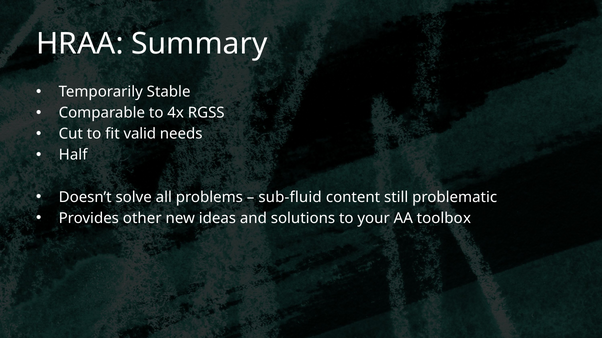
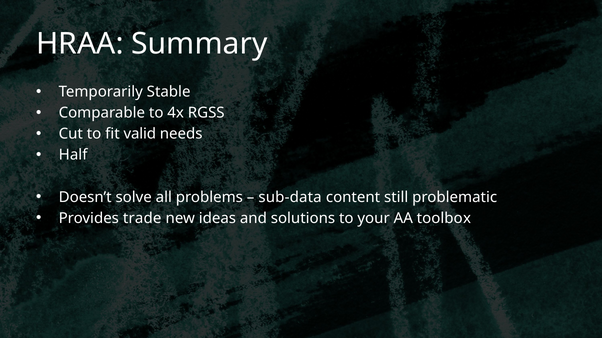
sub-fluid: sub-fluid -> sub-data
other: other -> trade
